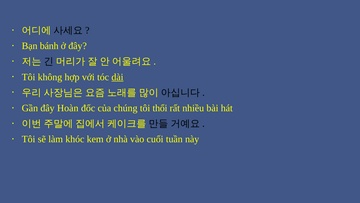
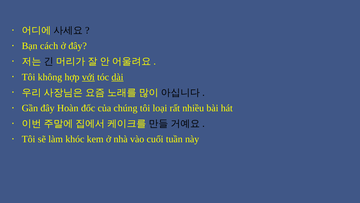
bánh: bánh -> cách
với underline: none -> present
thổi: thổi -> loại
